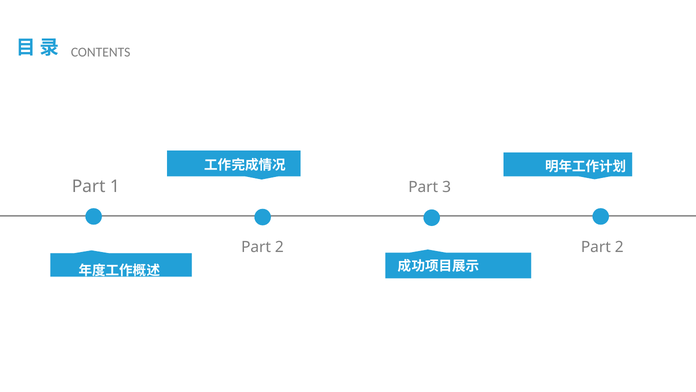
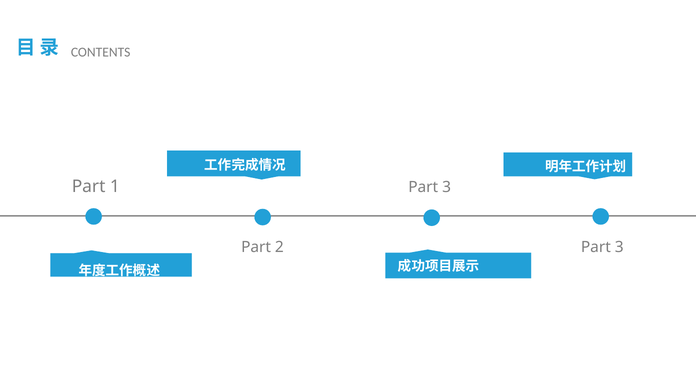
2 at (619, 247): 2 -> 3
